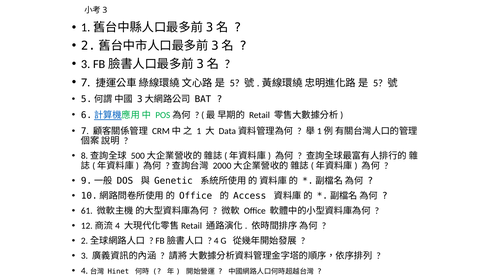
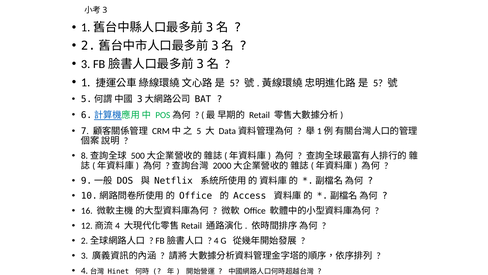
7 at (86, 82): 7 -> 1
1 at (199, 131): 1 -> 5
Genetic: Genetic -> Netflix
61: 61 -> 16
